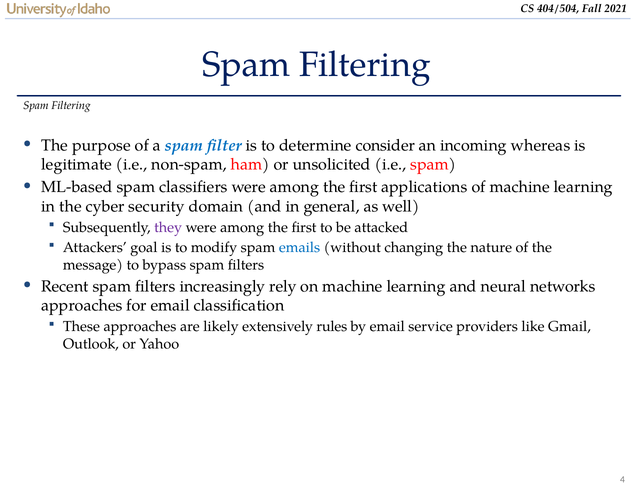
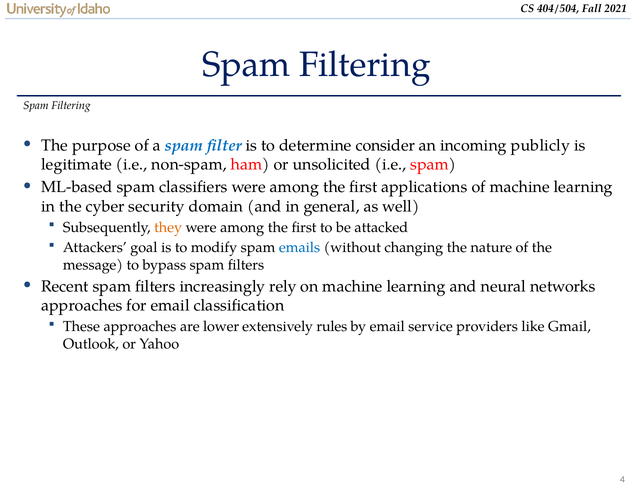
whereas: whereas -> publicly
they colour: purple -> orange
likely: likely -> lower
